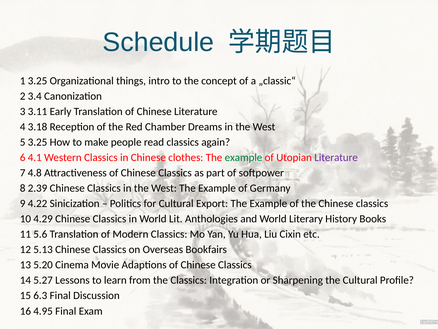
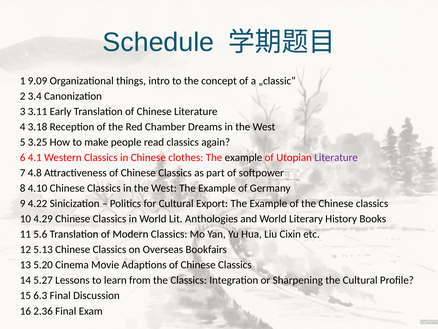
1 3.25: 3.25 -> 9.09
example at (244, 157) colour: green -> black
2.39: 2.39 -> 4.10
4.95: 4.95 -> 2.36
